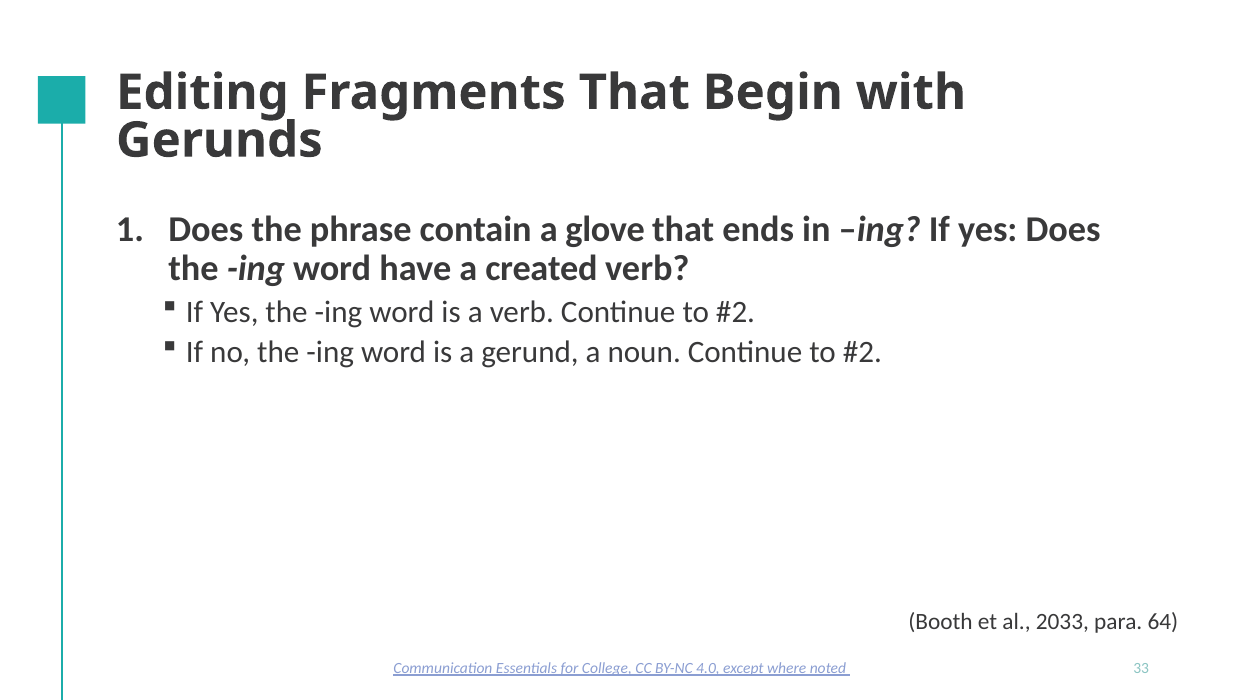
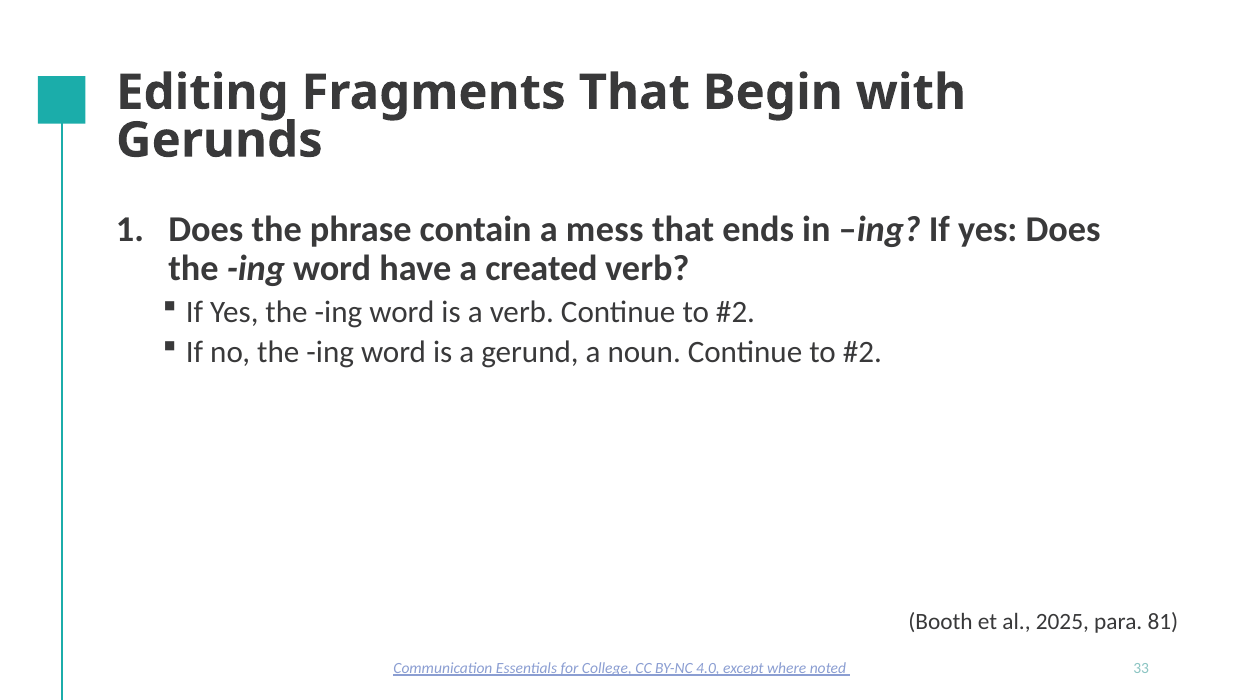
glove: glove -> mess
2033: 2033 -> 2025
64: 64 -> 81
